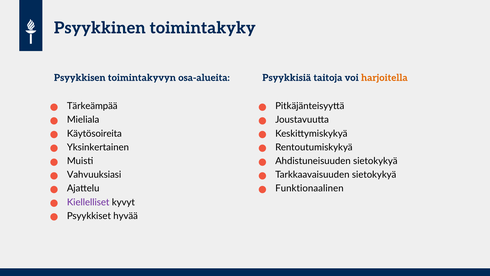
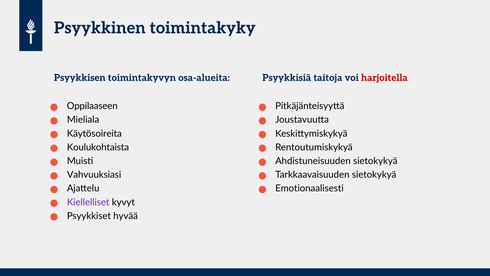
harjoitella colour: orange -> red
Tärkeämpää: Tärkeämpää -> Oppilaaseen
Yksinkertainen: Yksinkertainen -> Koulukohtaista
Funktionaalinen: Funktionaalinen -> Emotionaalisesti
